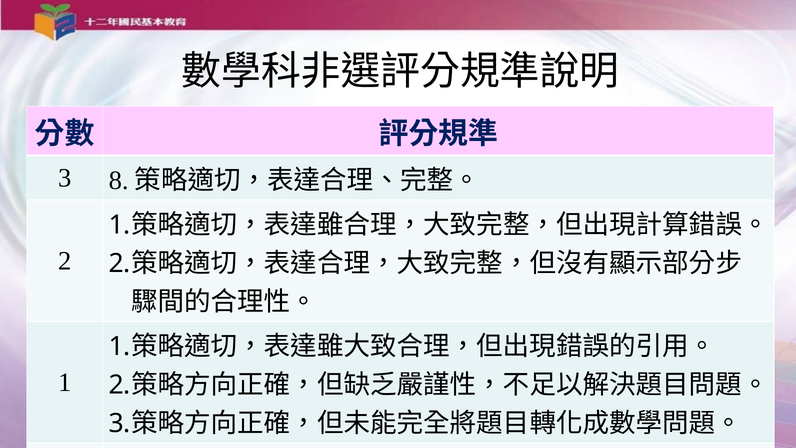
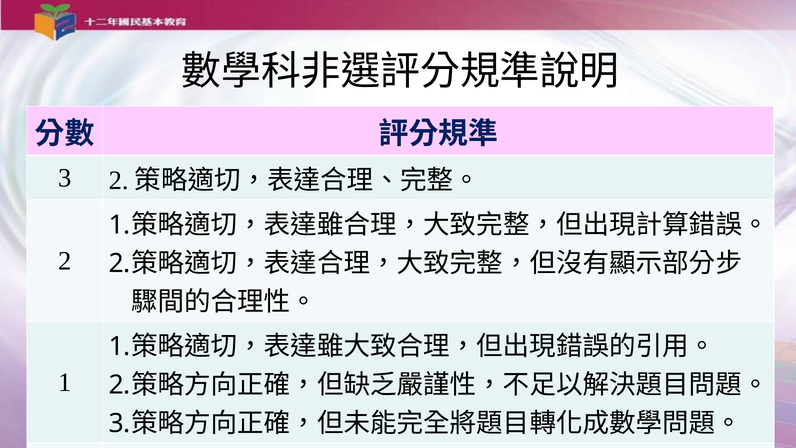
3 8: 8 -> 2
